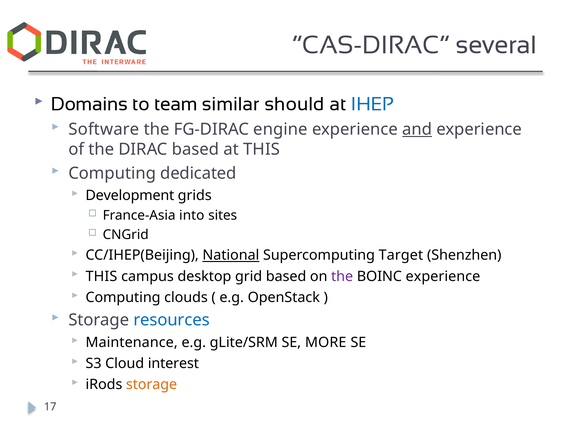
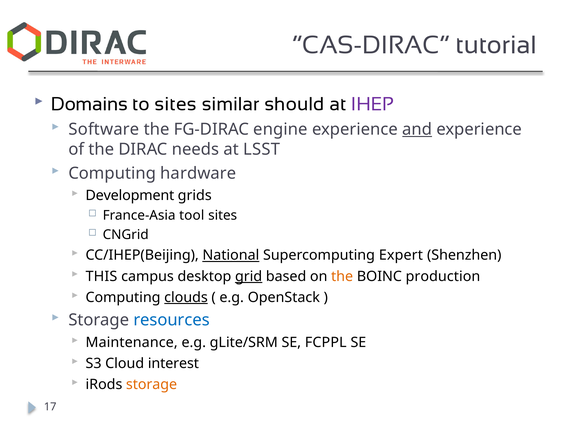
several: several -> tutorial
to team: team -> sites
IHEP colour: blue -> purple
DIRAC based: based -> needs
at THIS: THIS -> LSST
dedicated: dedicated -> hardware
into: into -> tool
Target: Target -> Expert
grid underline: none -> present
the at (342, 277) colour: purple -> orange
BOINC experience: experience -> production
clouds underline: none -> present
MORE: MORE -> FCPPL
